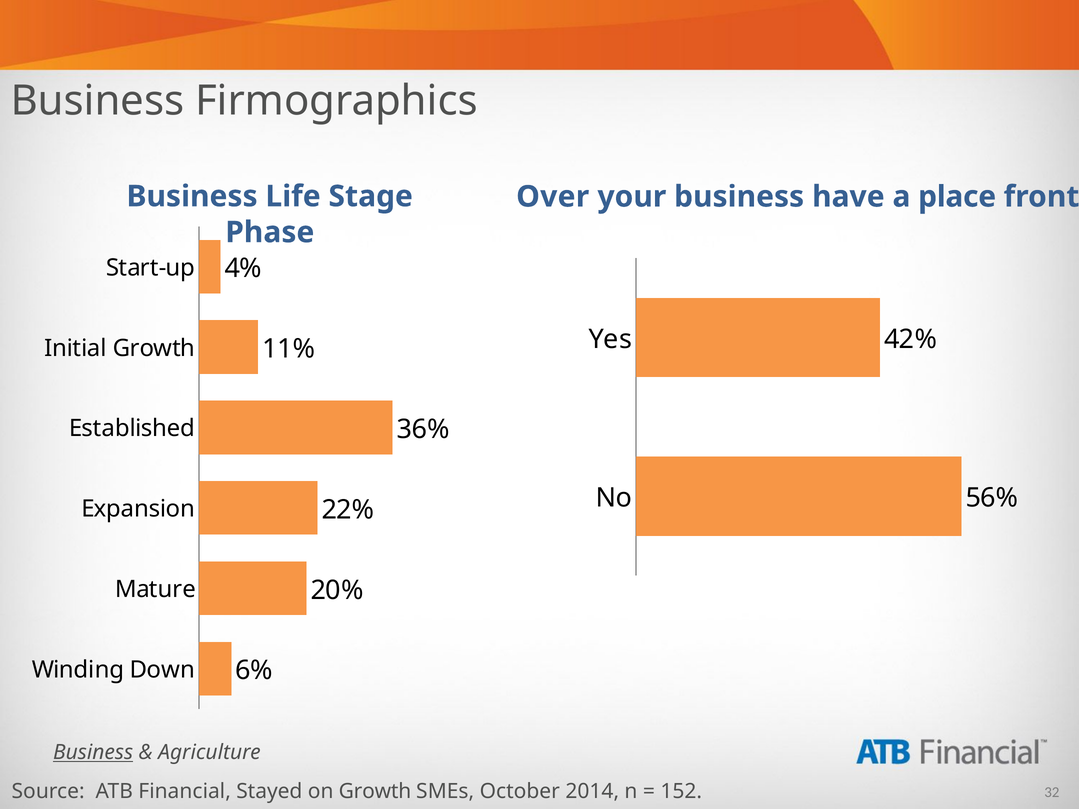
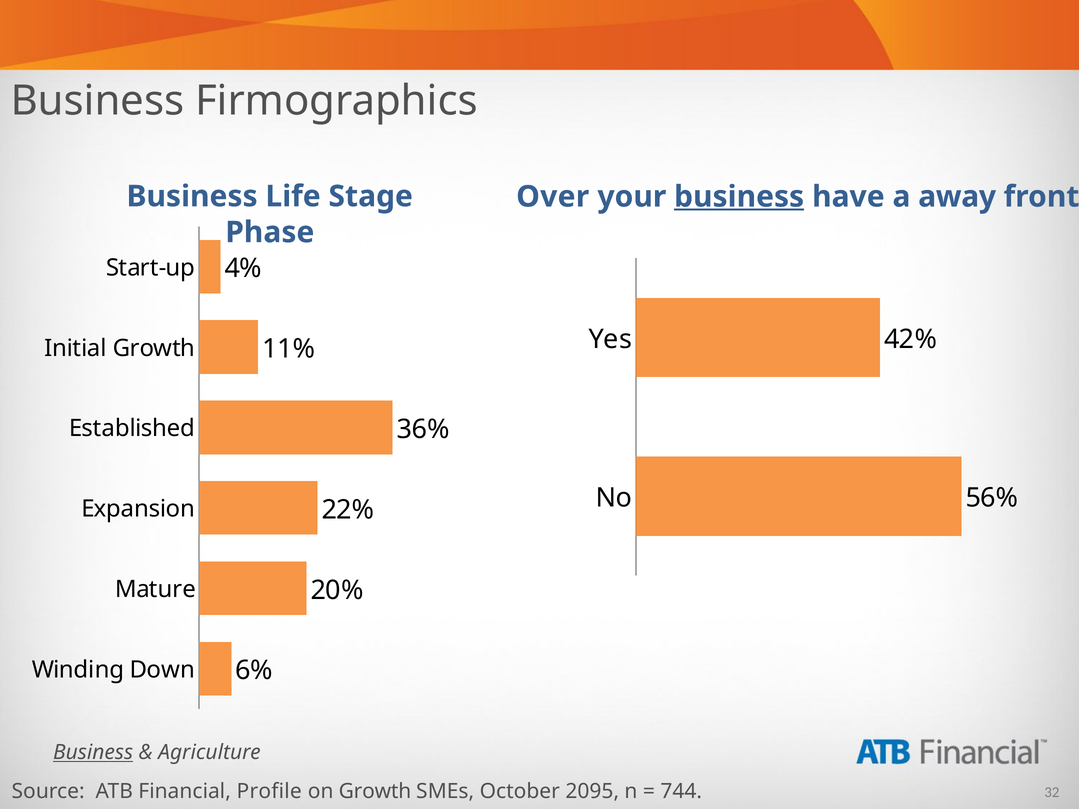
business at (739, 197) underline: none -> present
place: place -> away
Stayed: Stayed -> Profile
2014: 2014 -> 2095
152: 152 -> 744
